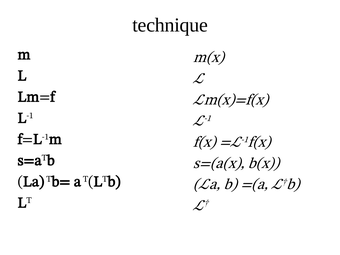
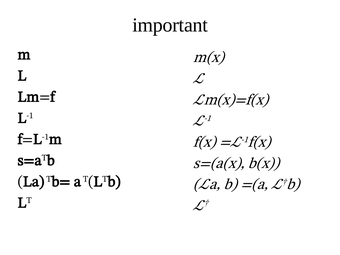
technique: technique -> important
